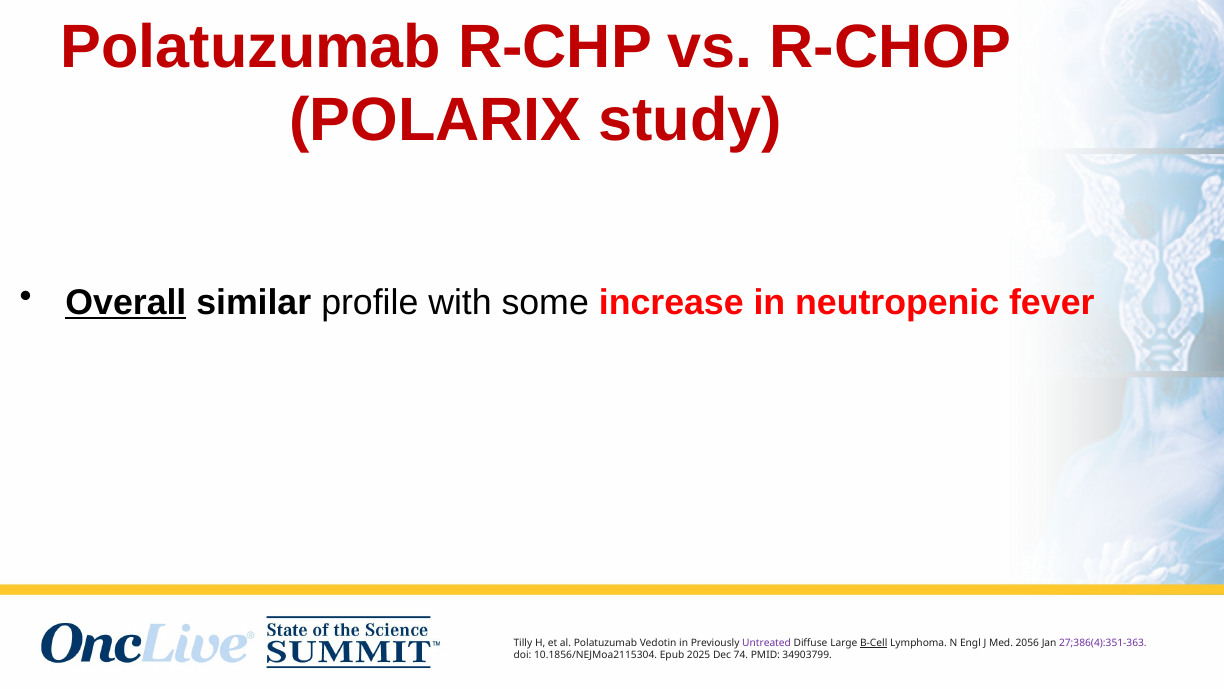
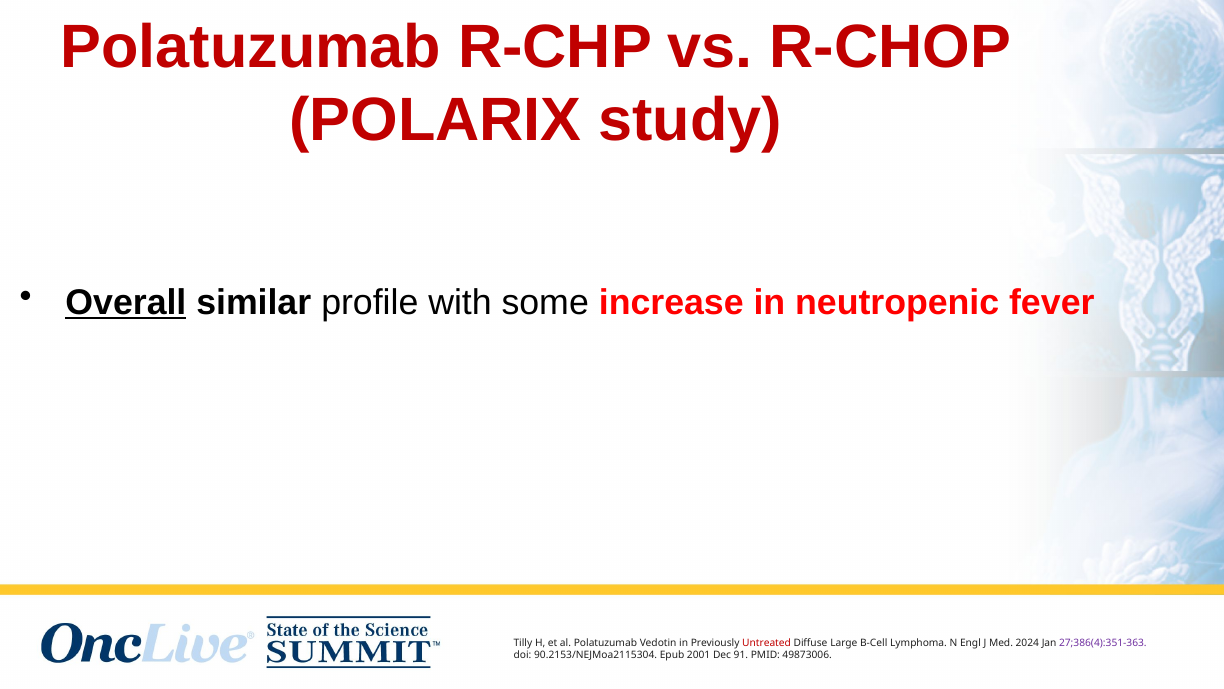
Untreated colour: purple -> red
B-Cell underline: present -> none
2056: 2056 -> 2024
10.1856/NEJMoa2115304: 10.1856/NEJMoa2115304 -> 90.2153/NEJMoa2115304
2025: 2025 -> 2001
74: 74 -> 91
34903799: 34903799 -> 49873006
